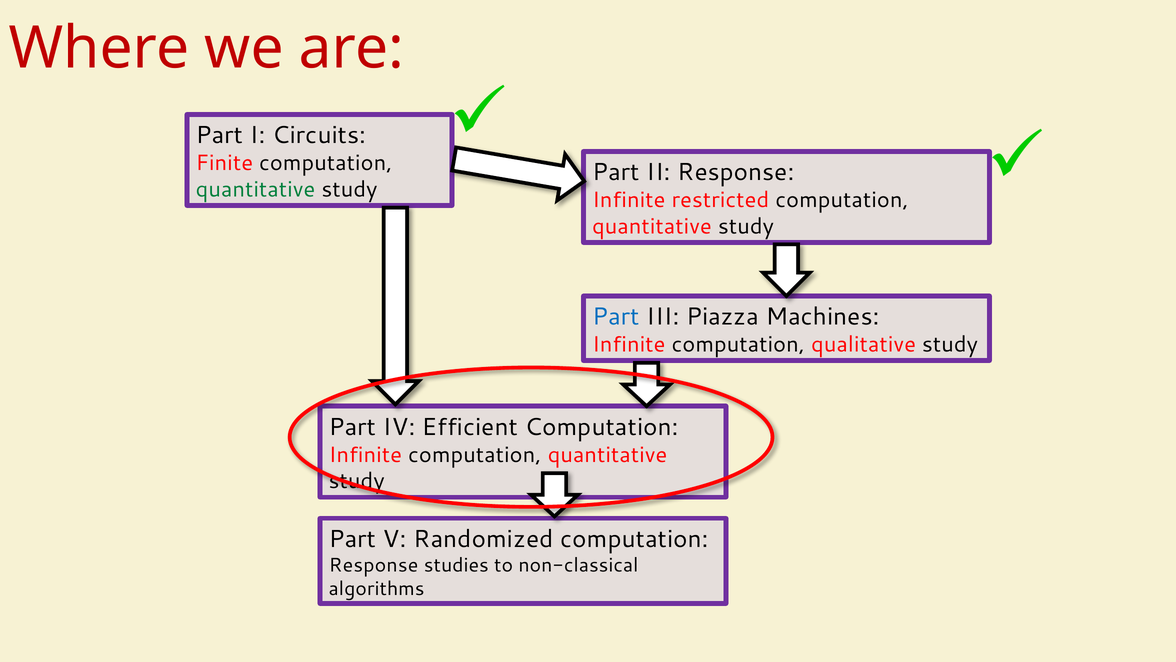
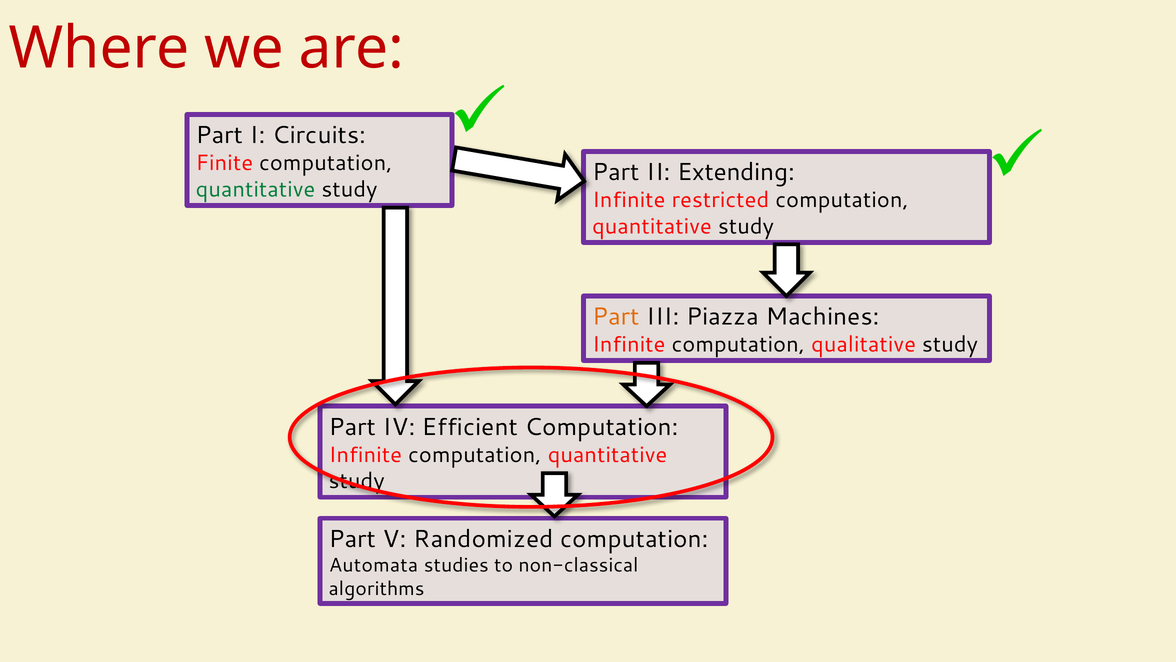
II Response: Response -> Extending
Part at (616, 317) colour: blue -> orange
Response at (374, 565): Response -> Automata
